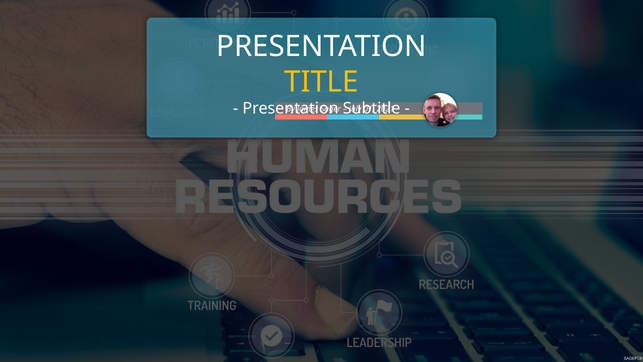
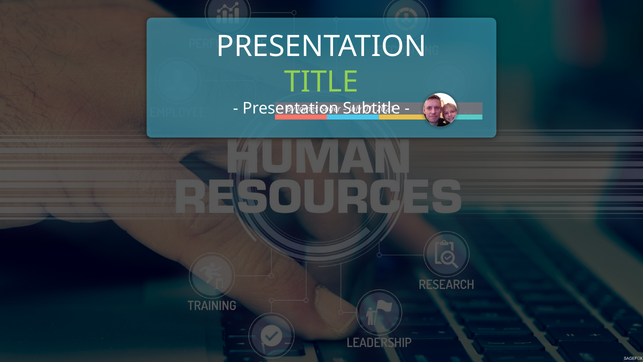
TITLE colour: yellow -> light green
